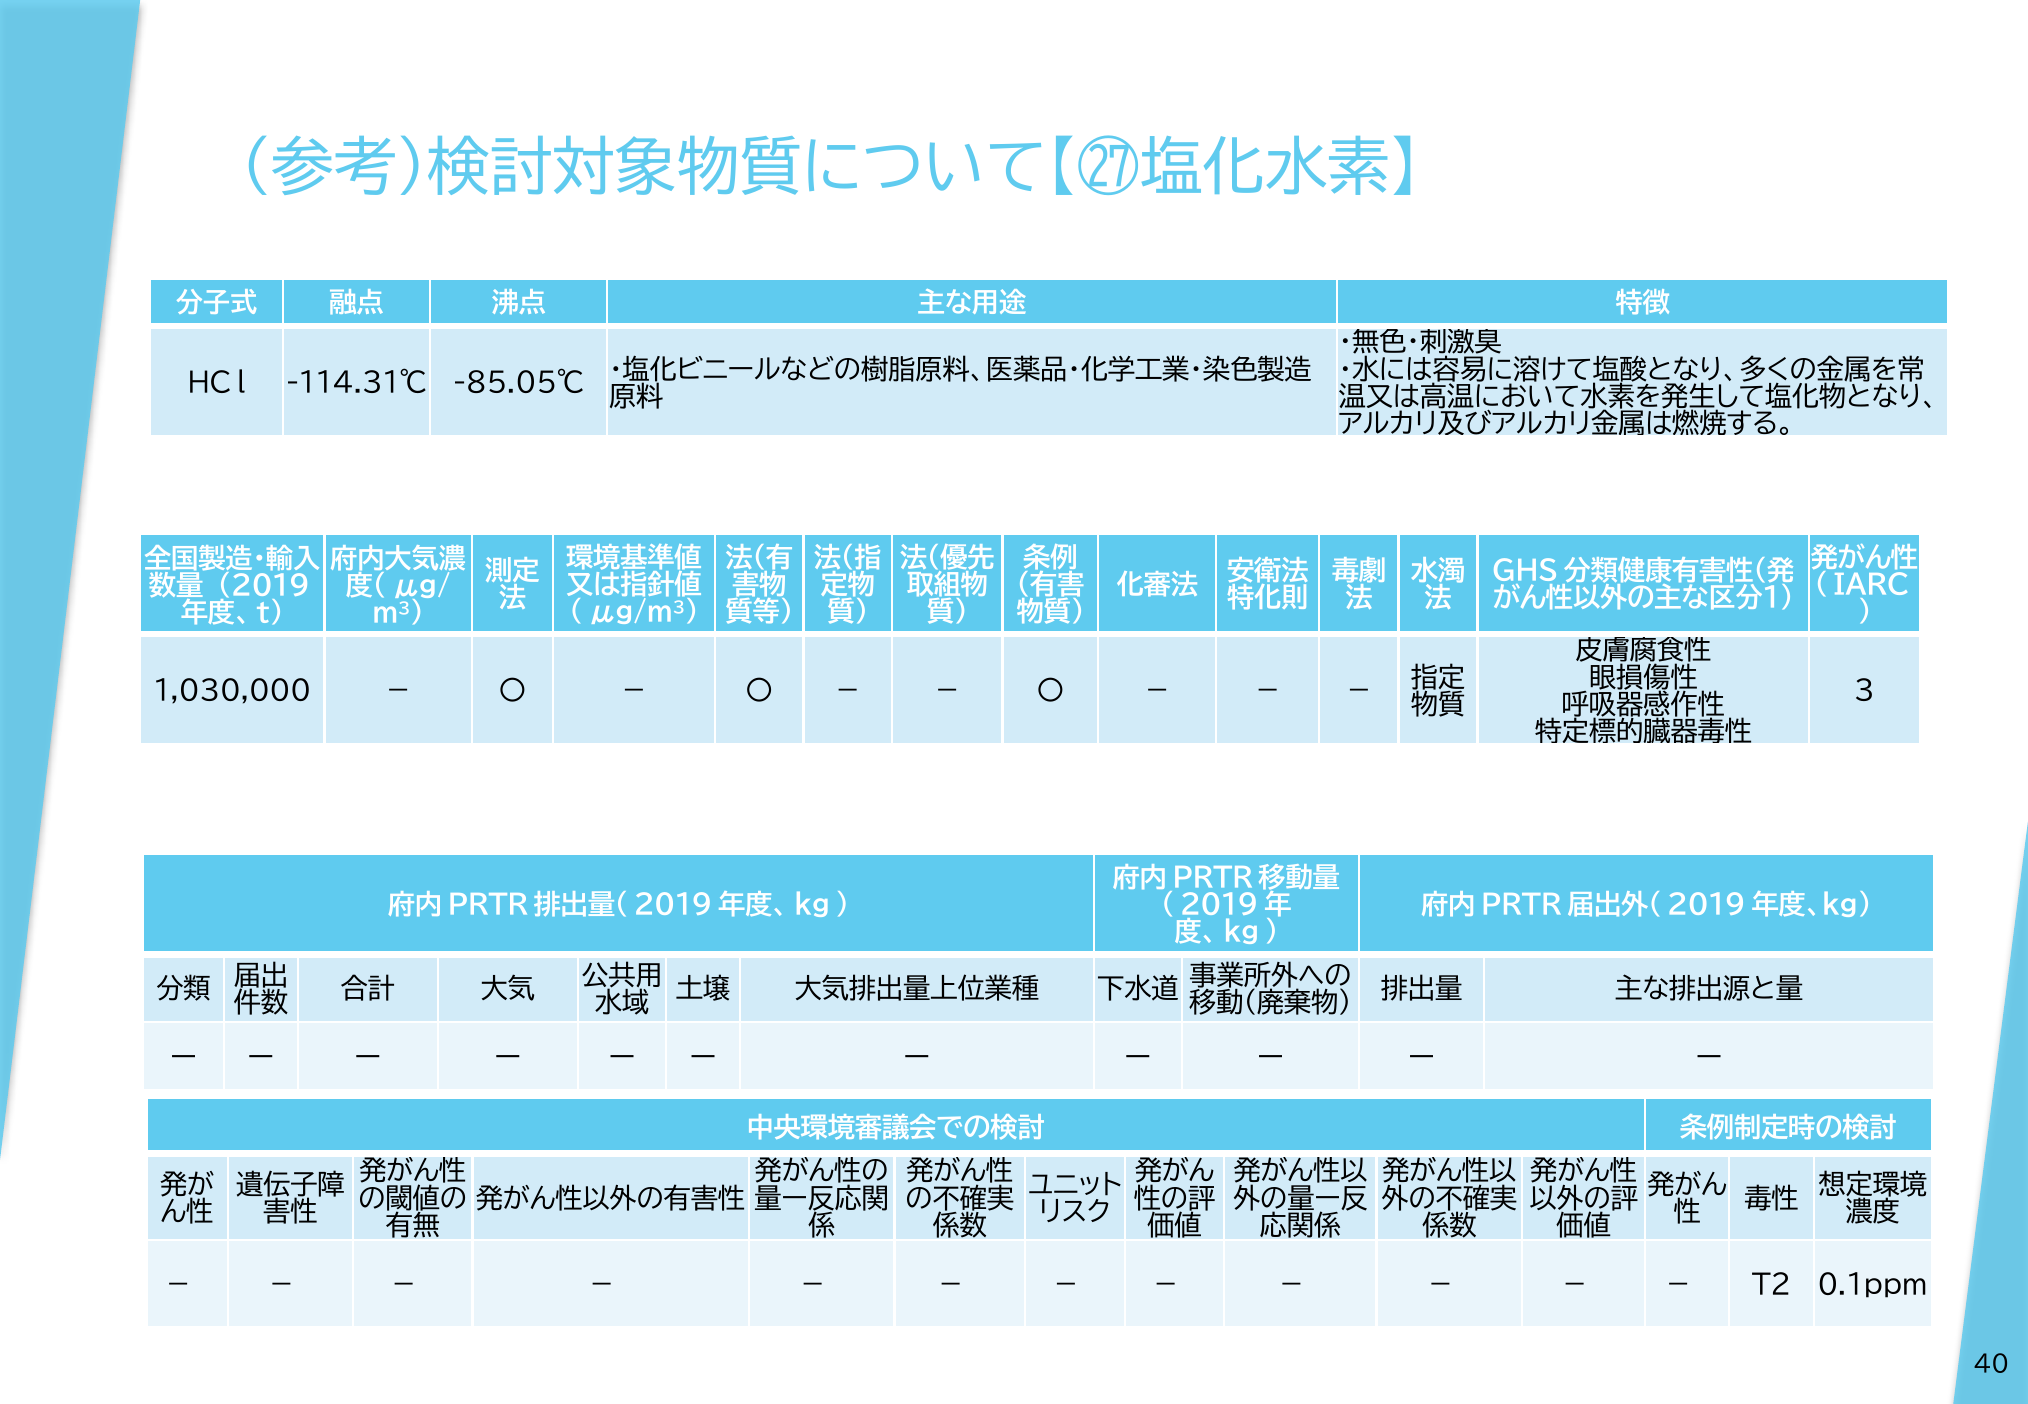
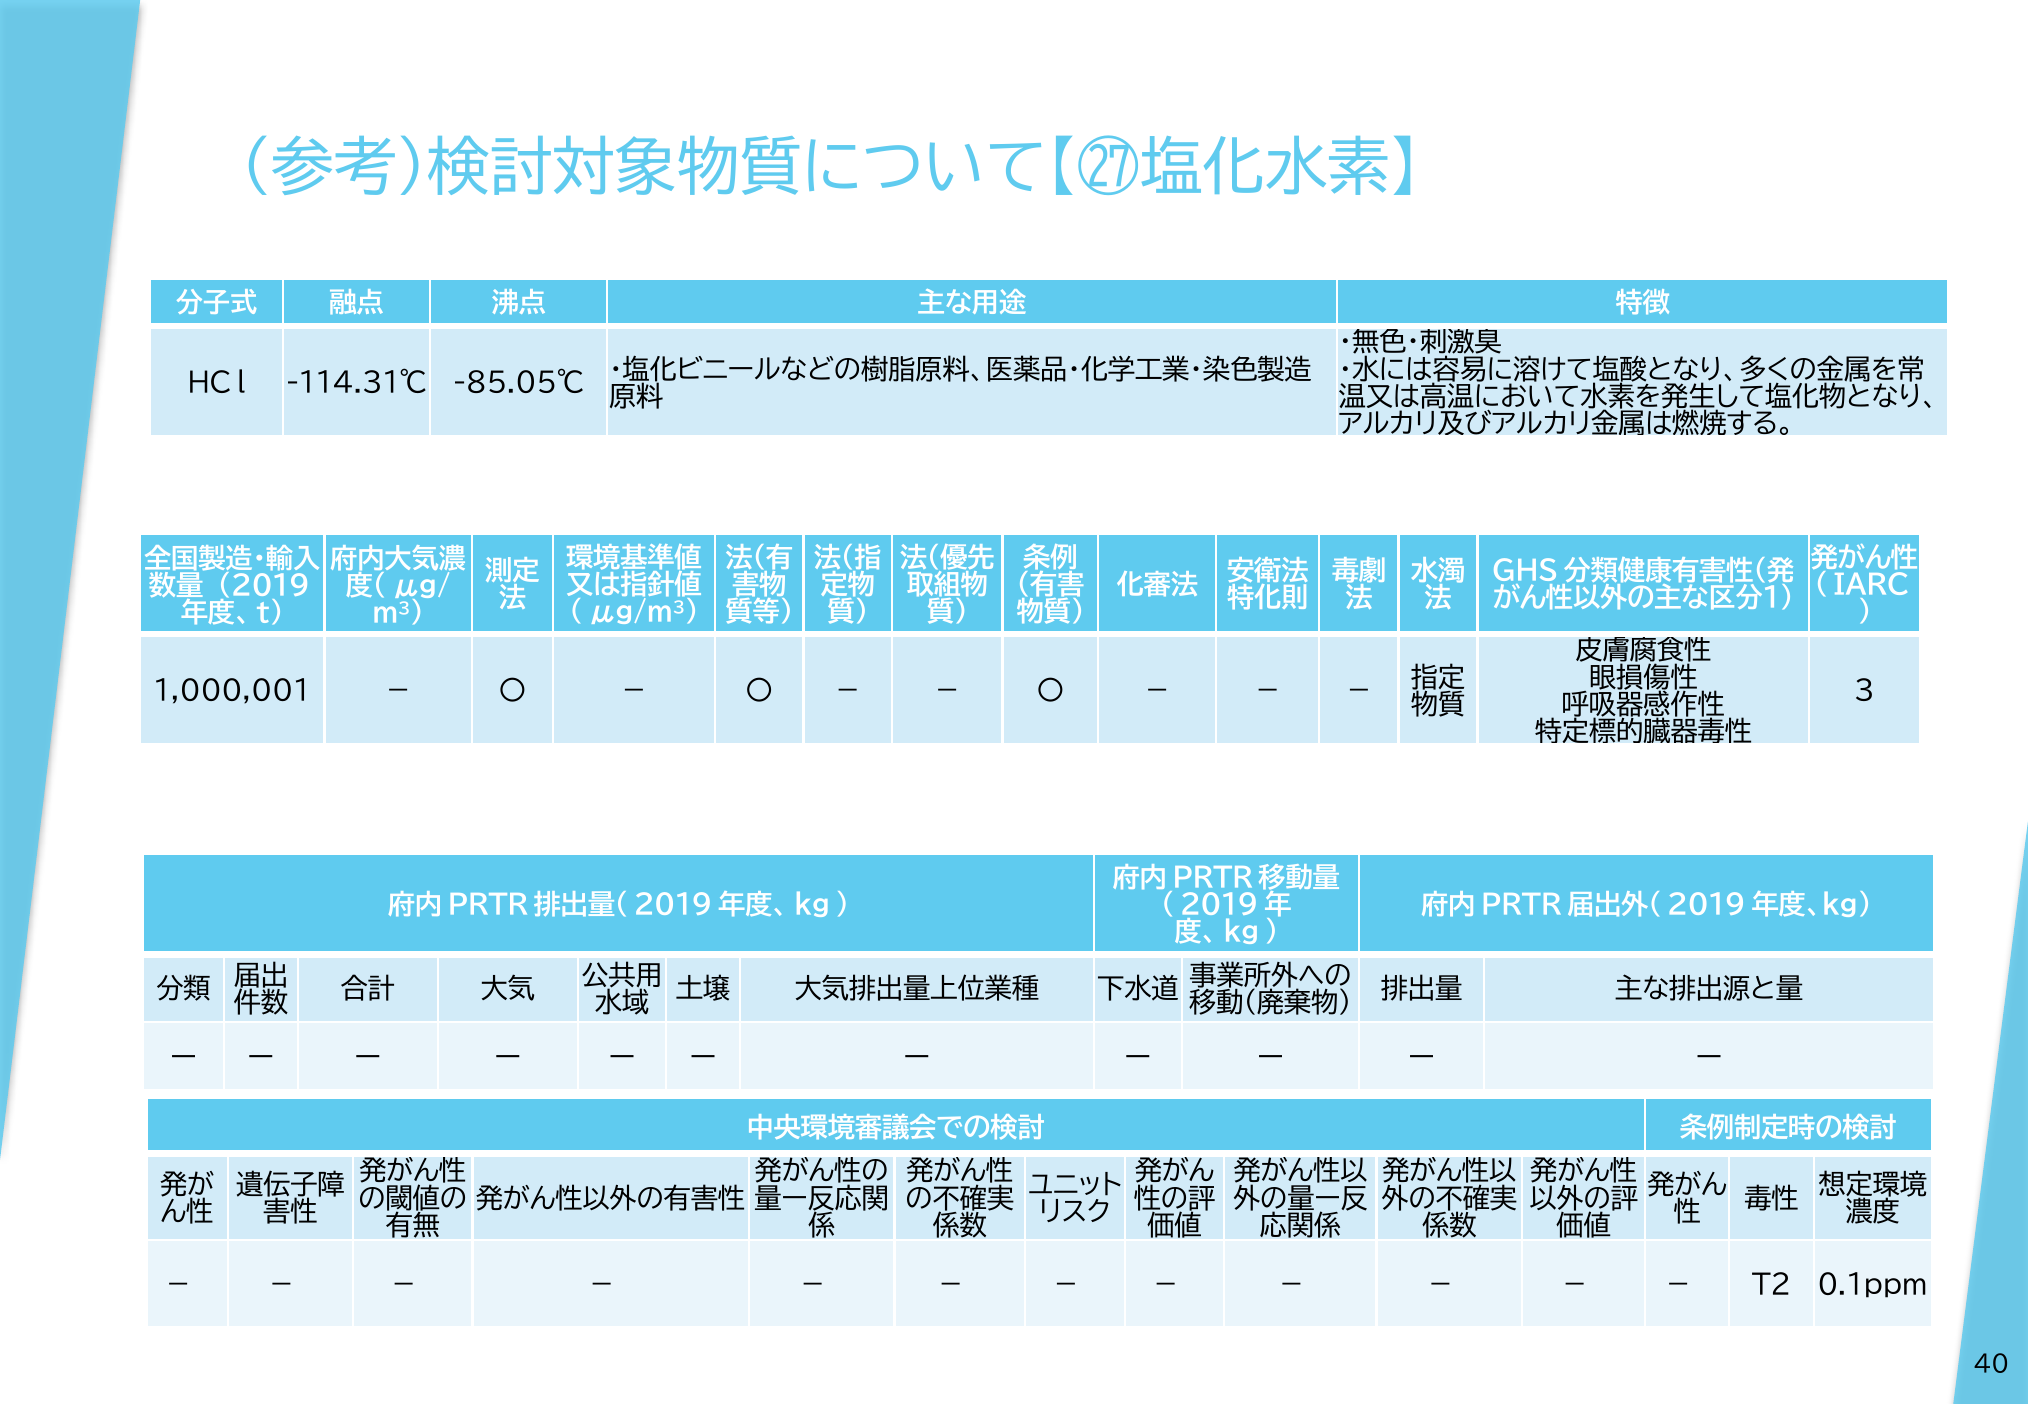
1,030,000: 1,030,000 -> 1,000,001
